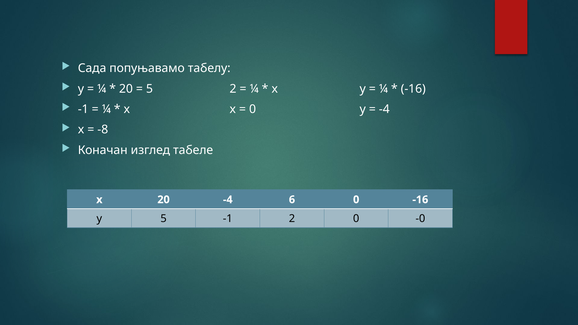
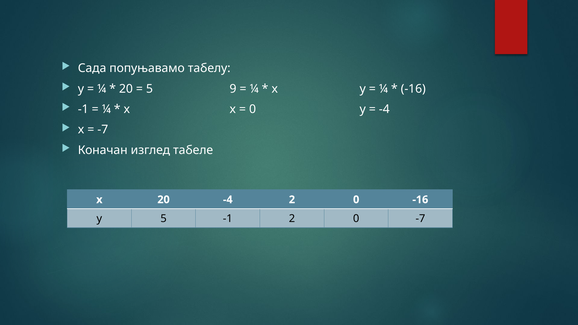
5 2: 2 -> 9
-8 at (103, 130): -8 -> -7
-4 6: 6 -> 2
0 -0: -0 -> -7
